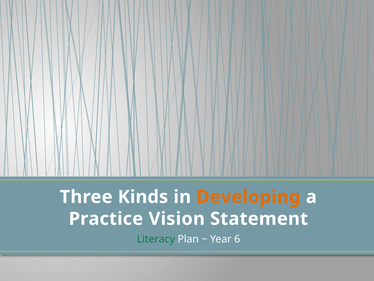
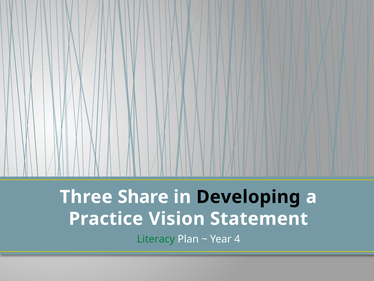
Kinds: Kinds -> Share
Developing colour: orange -> black
6: 6 -> 4
